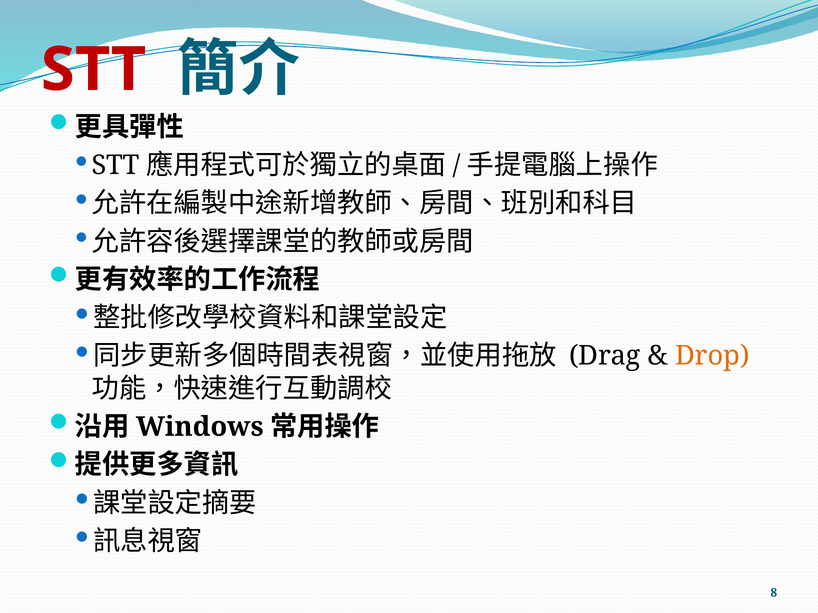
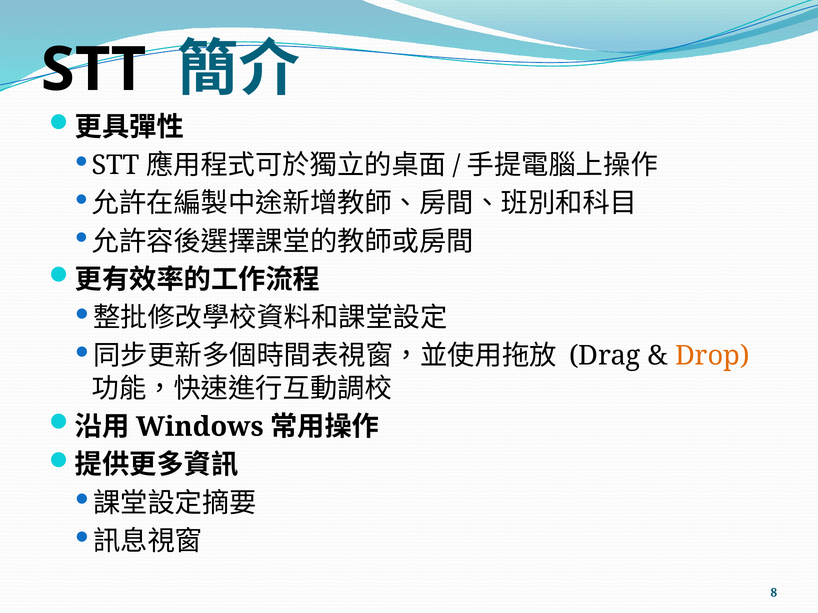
STT colour: red -> black
